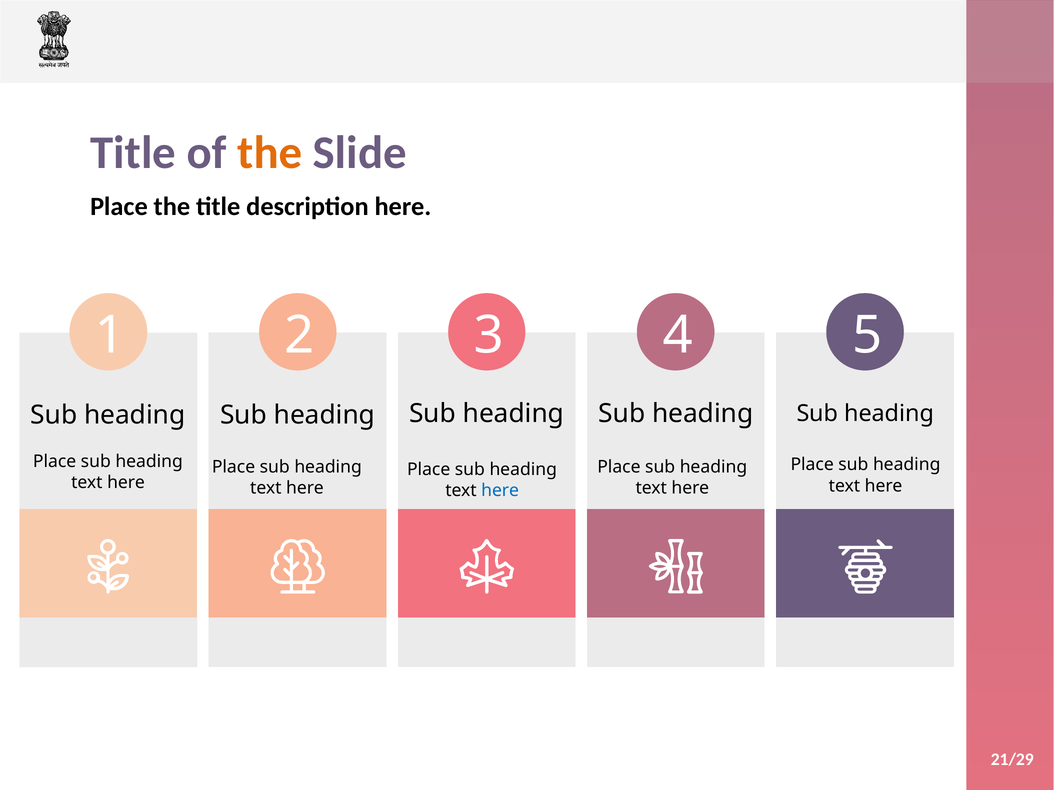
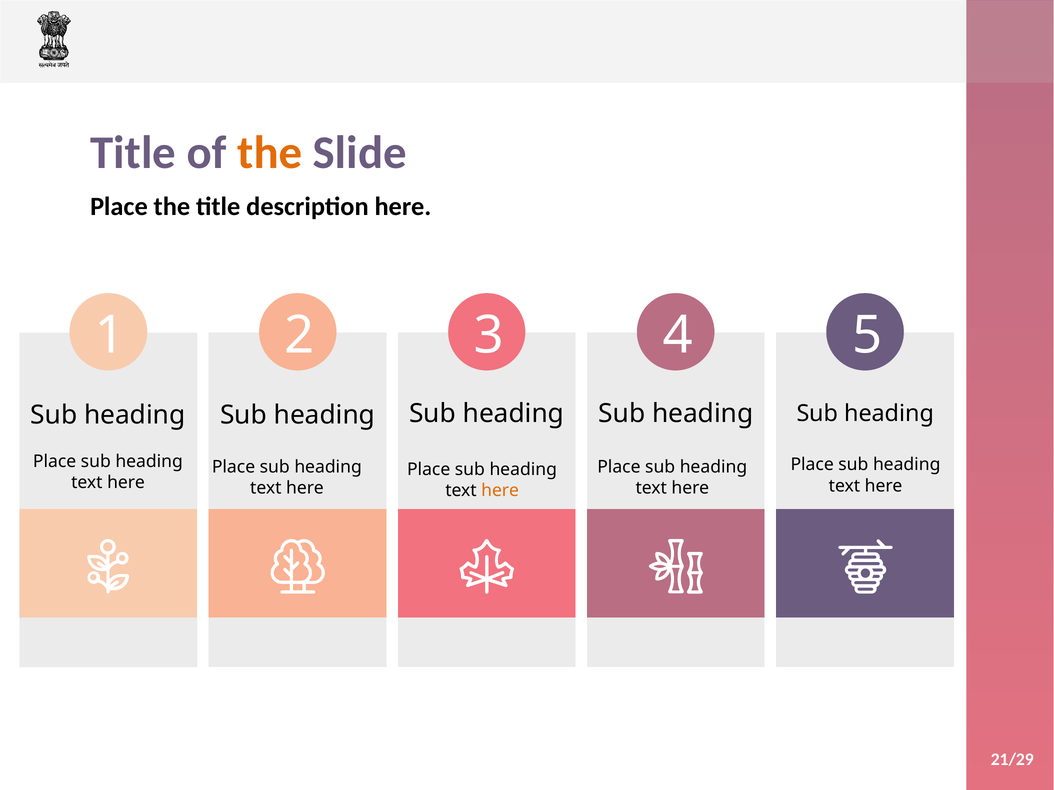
here at (500, 491) colour: blue -> orange
